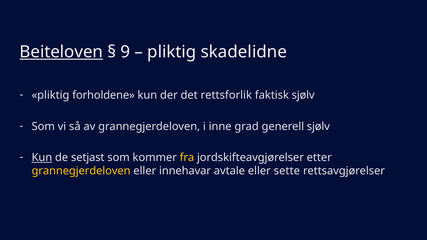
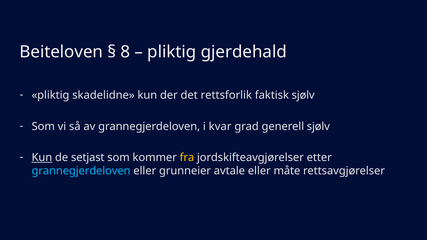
Beiteloven underline: present -> none
9: 9 -> 8
skadelidne: skadelidne -> gjerdehald
forholdene: forholdene -> skadelidne
inne: inne -> kvar
grannegjerdeloven at (81, 171) colour: yellow -> light blue
innehavar: innehavar -> grunneier
sette: sette -> måte
